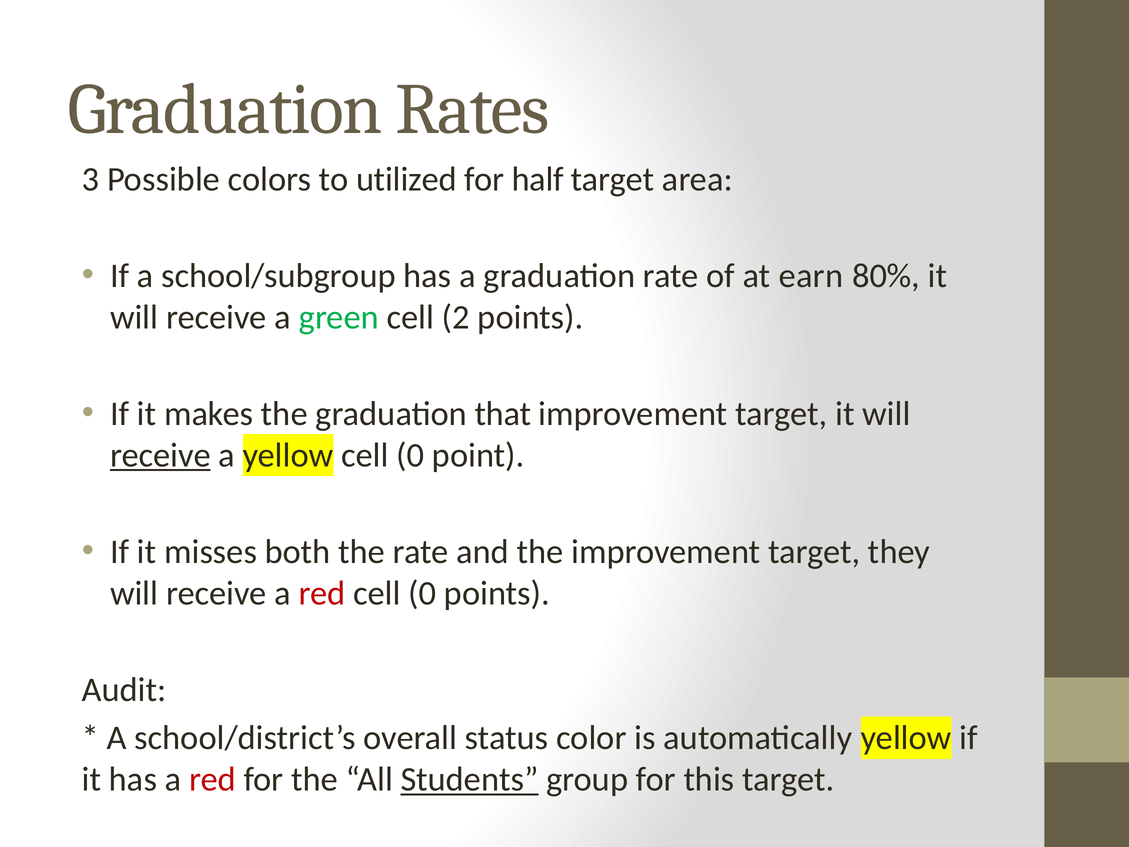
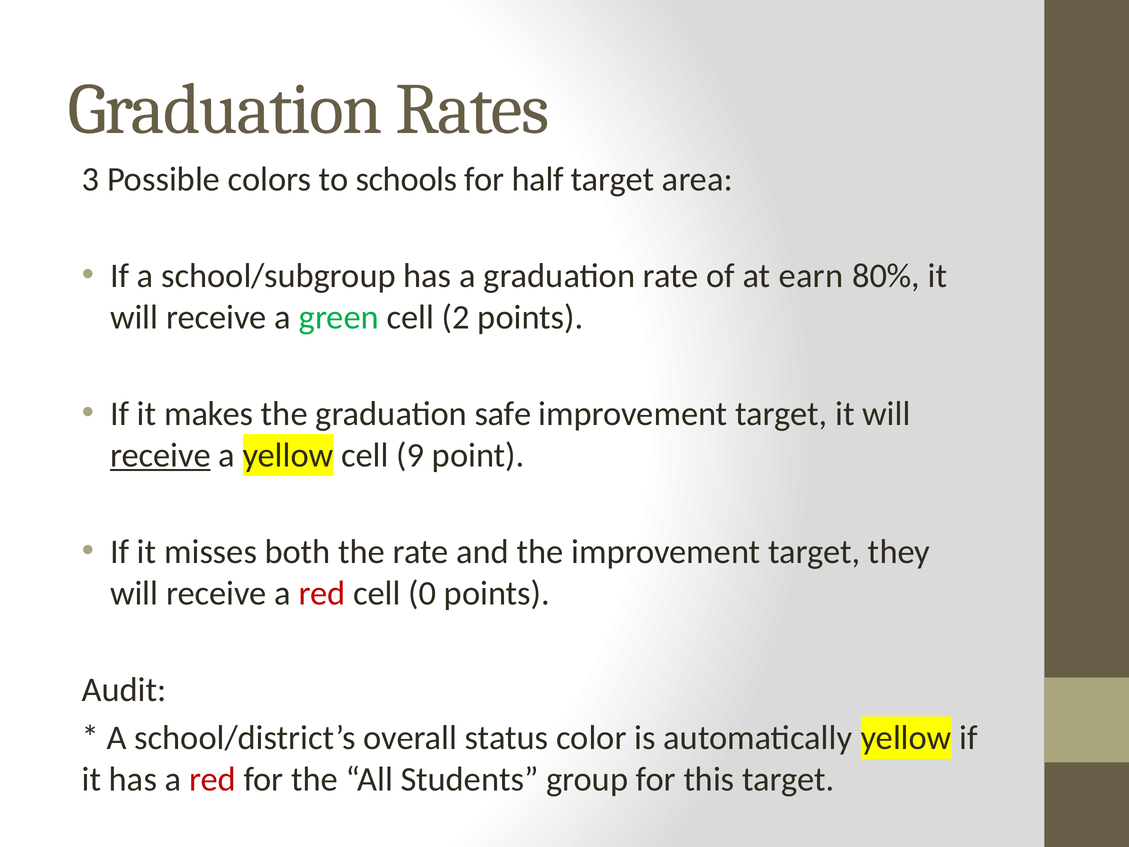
utilized: utilized -> schools
that: that -> safe
yellow cell 0: 0 -> 9
Students underline: present -> none
